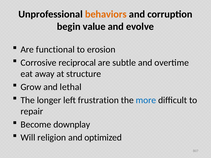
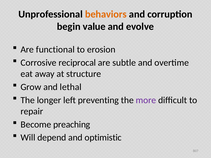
frustration: frustration -> preventing
more colour: blue -> purple
downplay: downplay -> preaching
religion: religion -> depend
optimized: optimized -> optimistic
